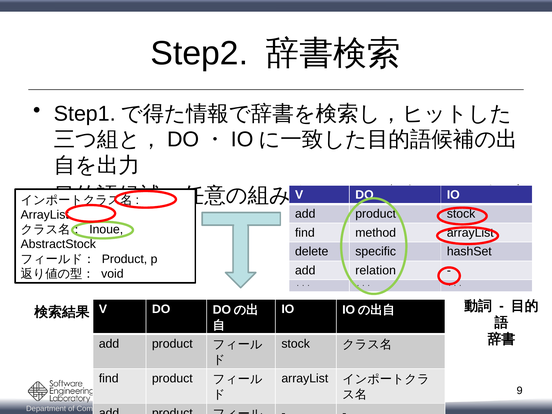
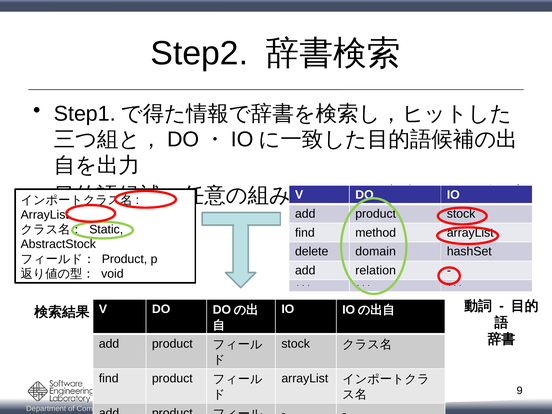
Inoue: Inoue -> Static
specific: specific -> domain
